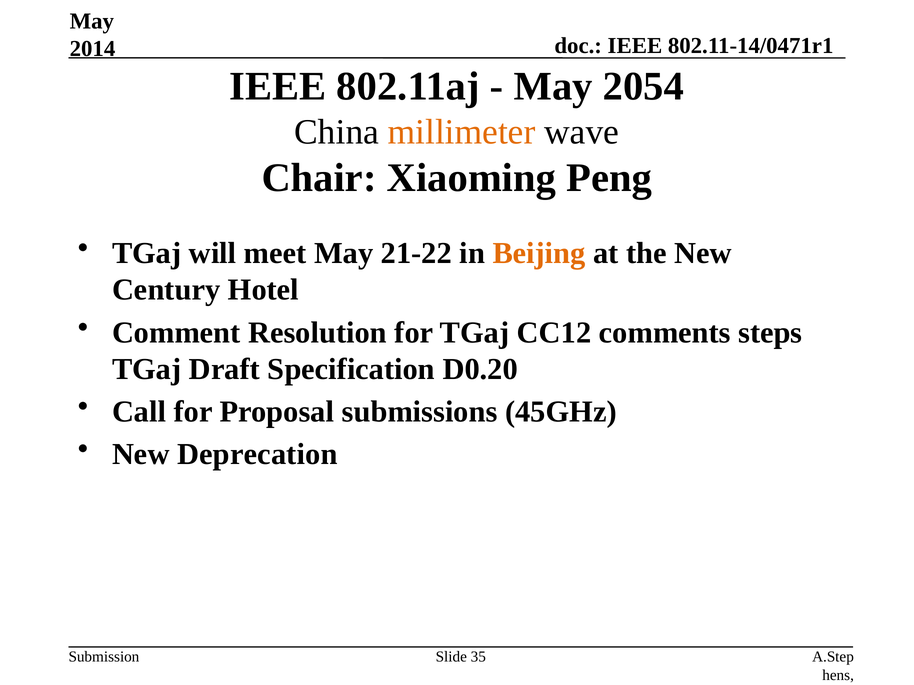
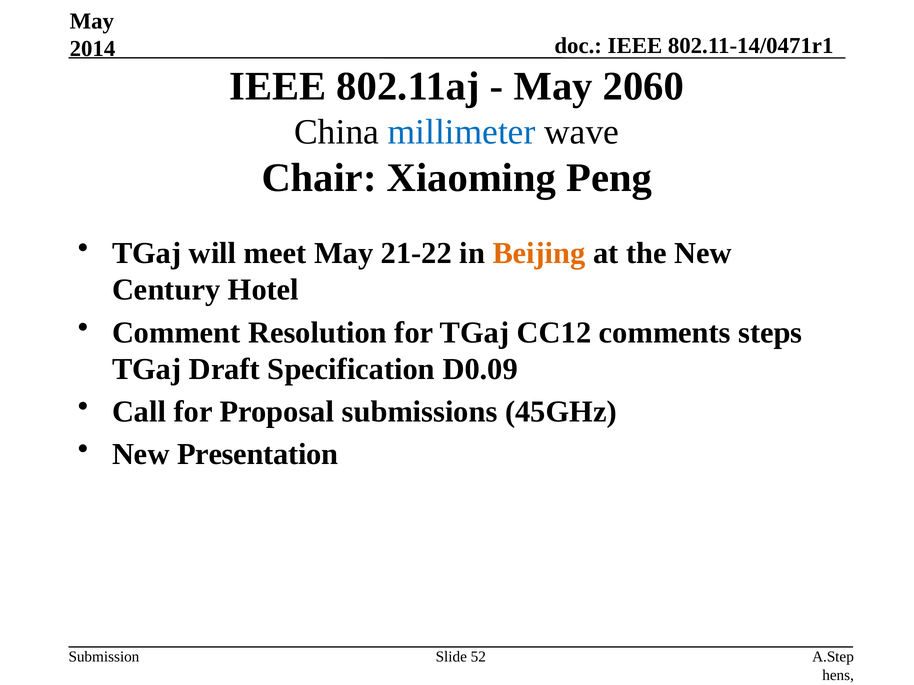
2054: 2054 -> 2060
millimeter colour: orange -> blue
D0.20: D0.20 -> D0.09
Deprecation: Deprecation -> Presentation
35: 35 -> 52
